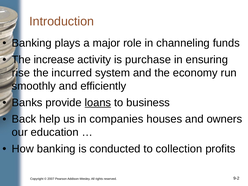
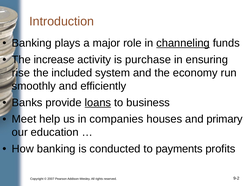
channeling underline: none -> present
incurred: incurred -> included
Back: Back -> Meet
owners: owners -> primary
collection: collection -> payments
